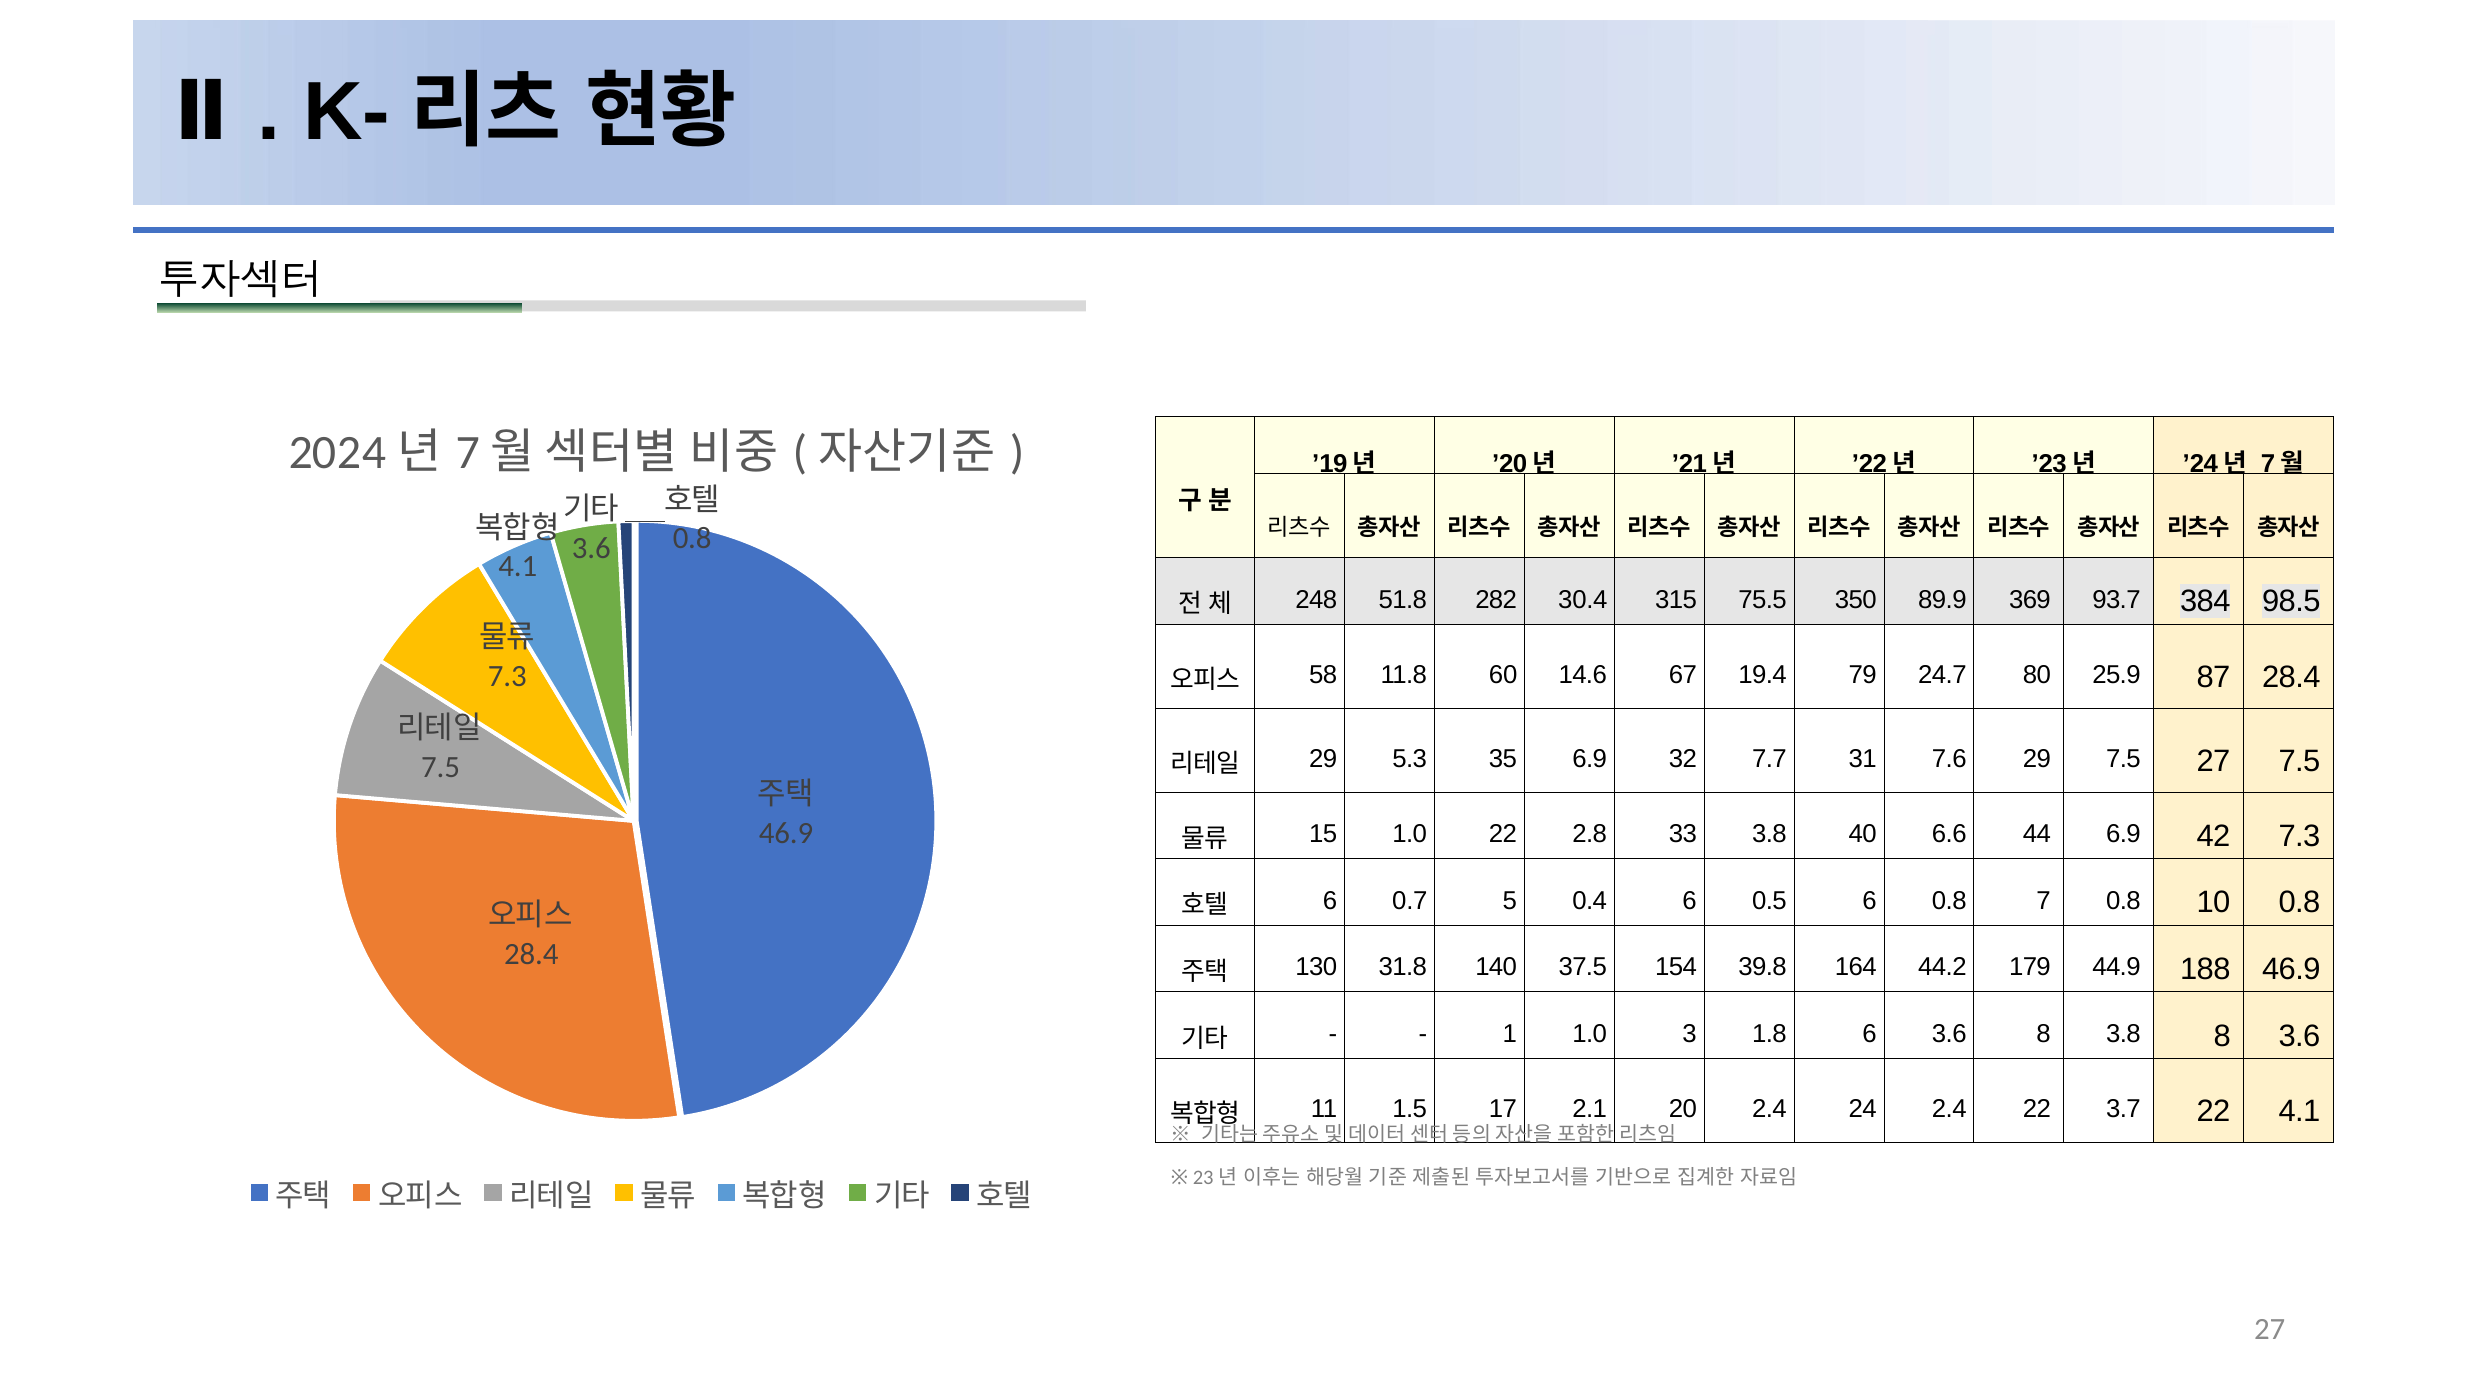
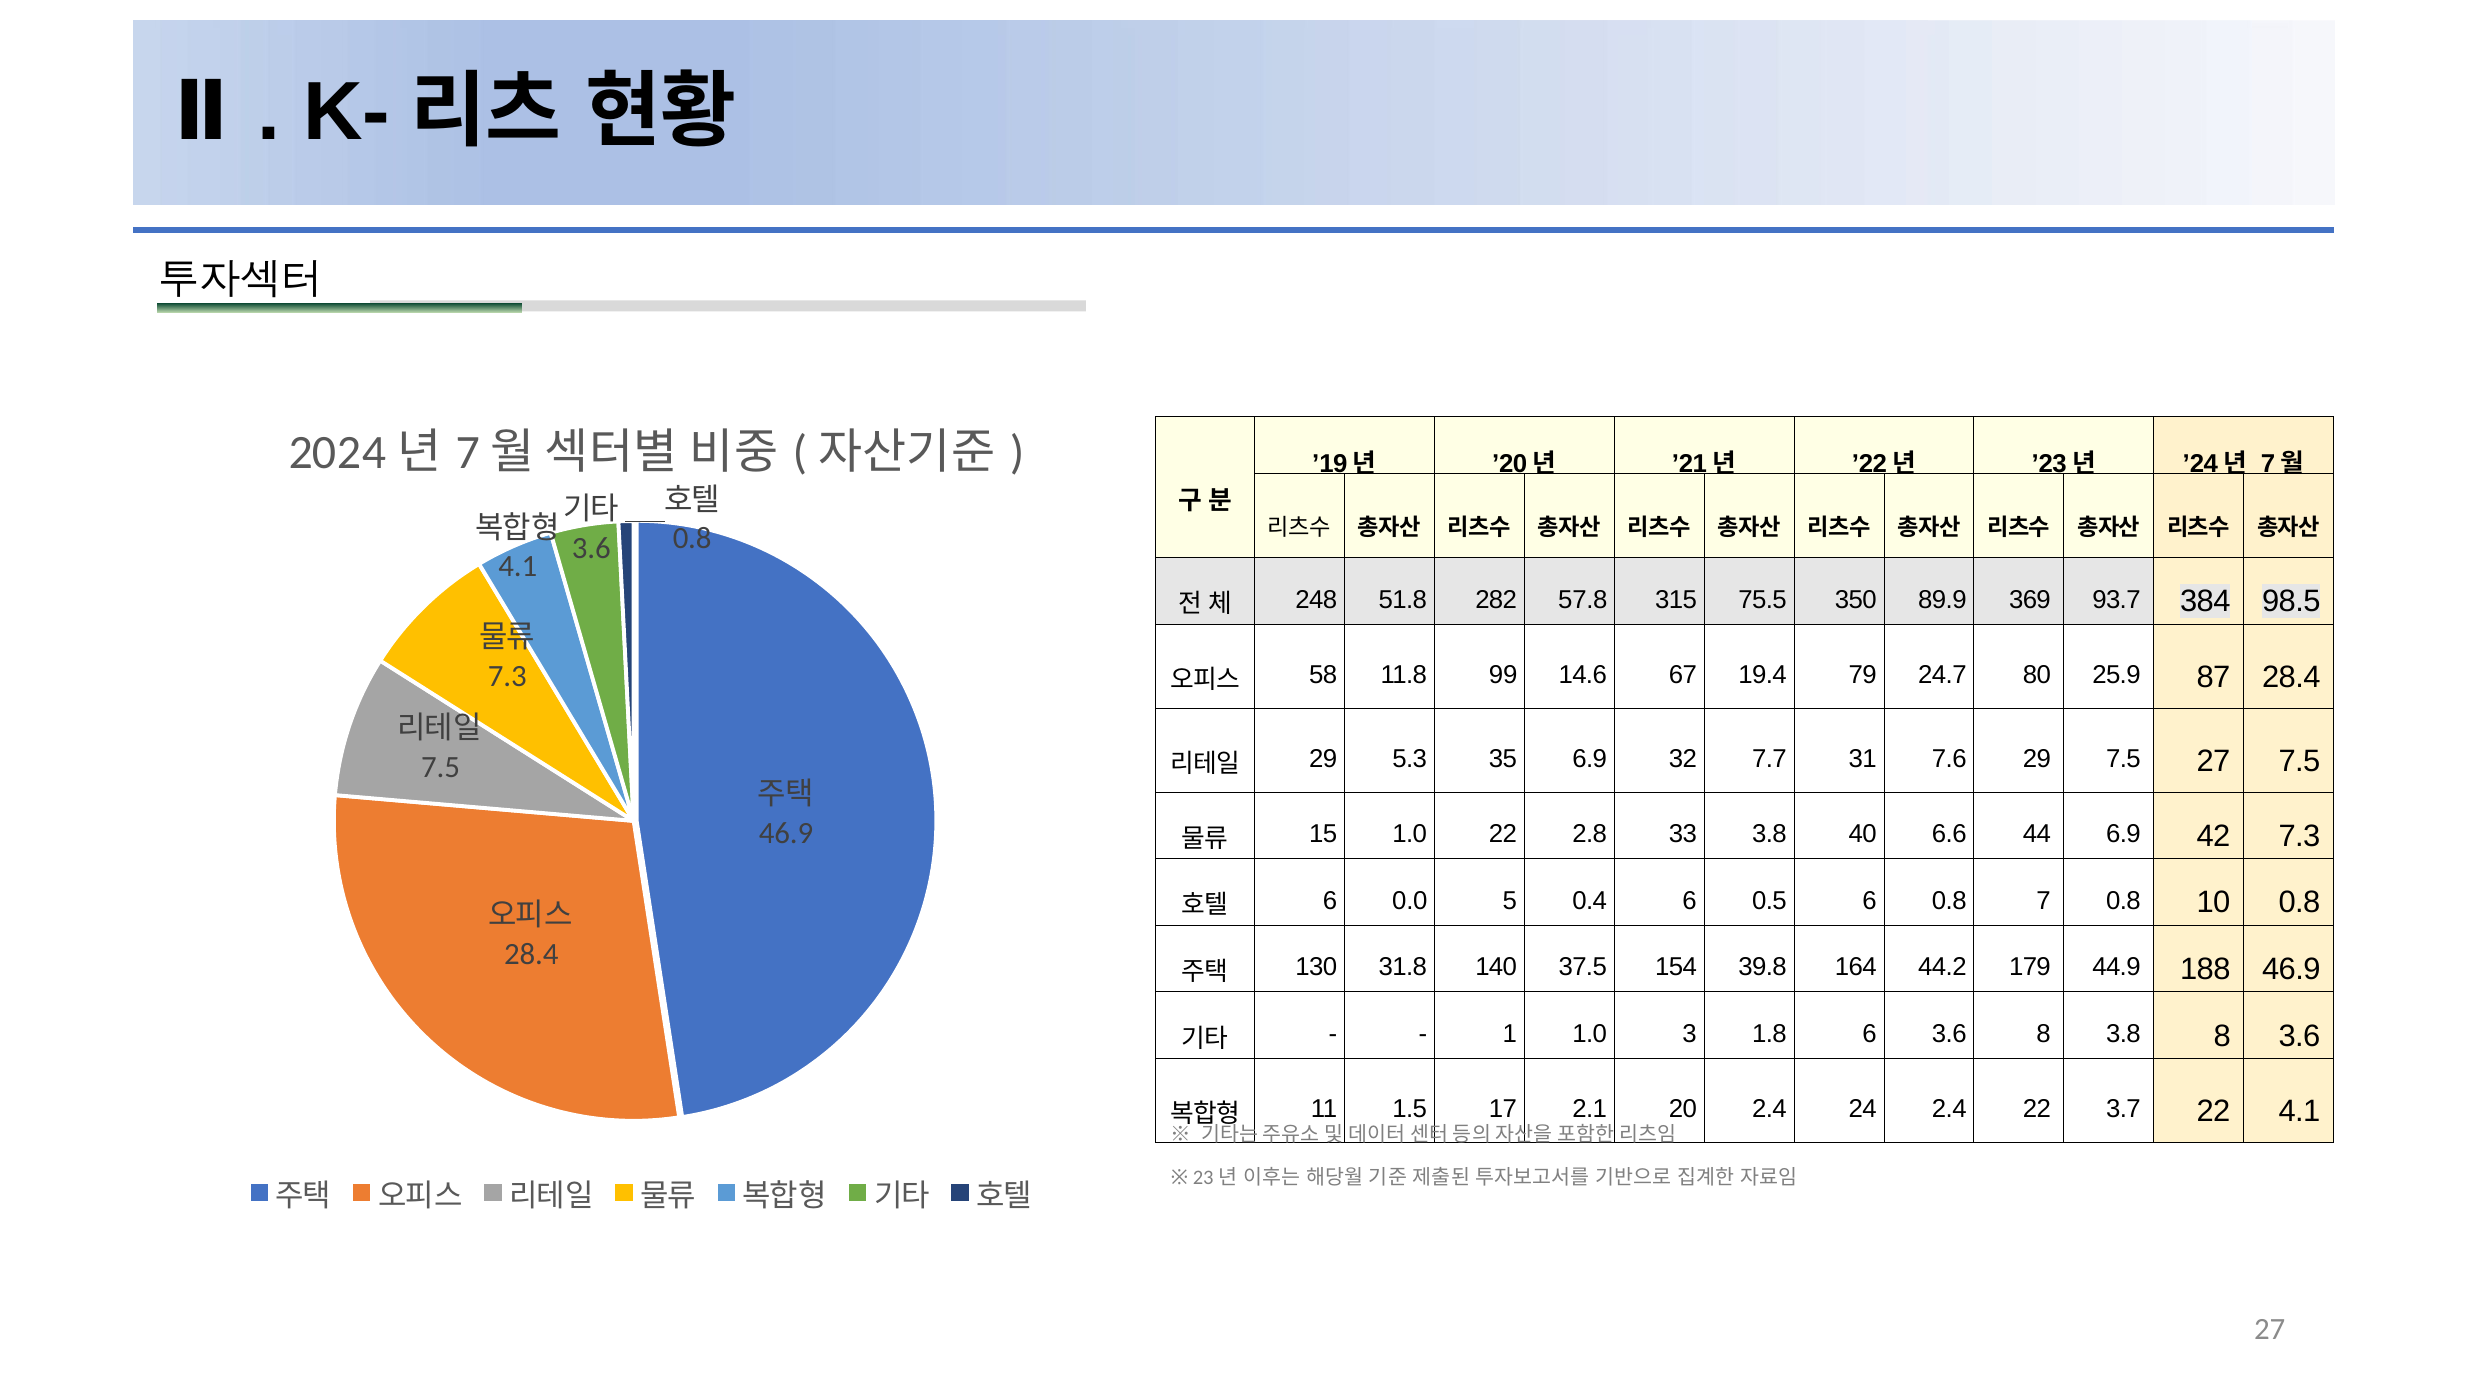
30.4: 30.4 -> 57.8
60: 60 -> 99
0.7: 0.7 -> 0.0
